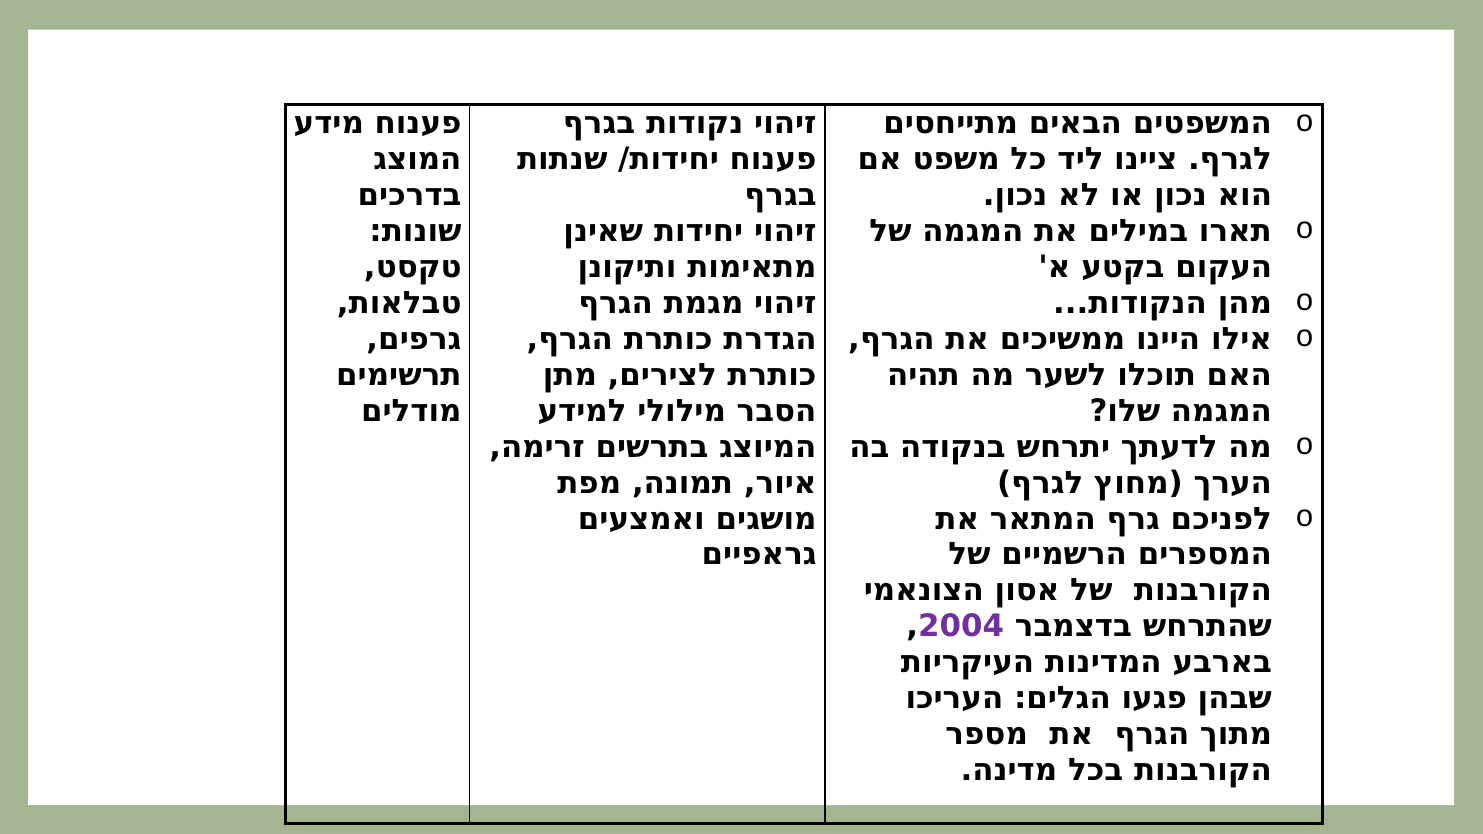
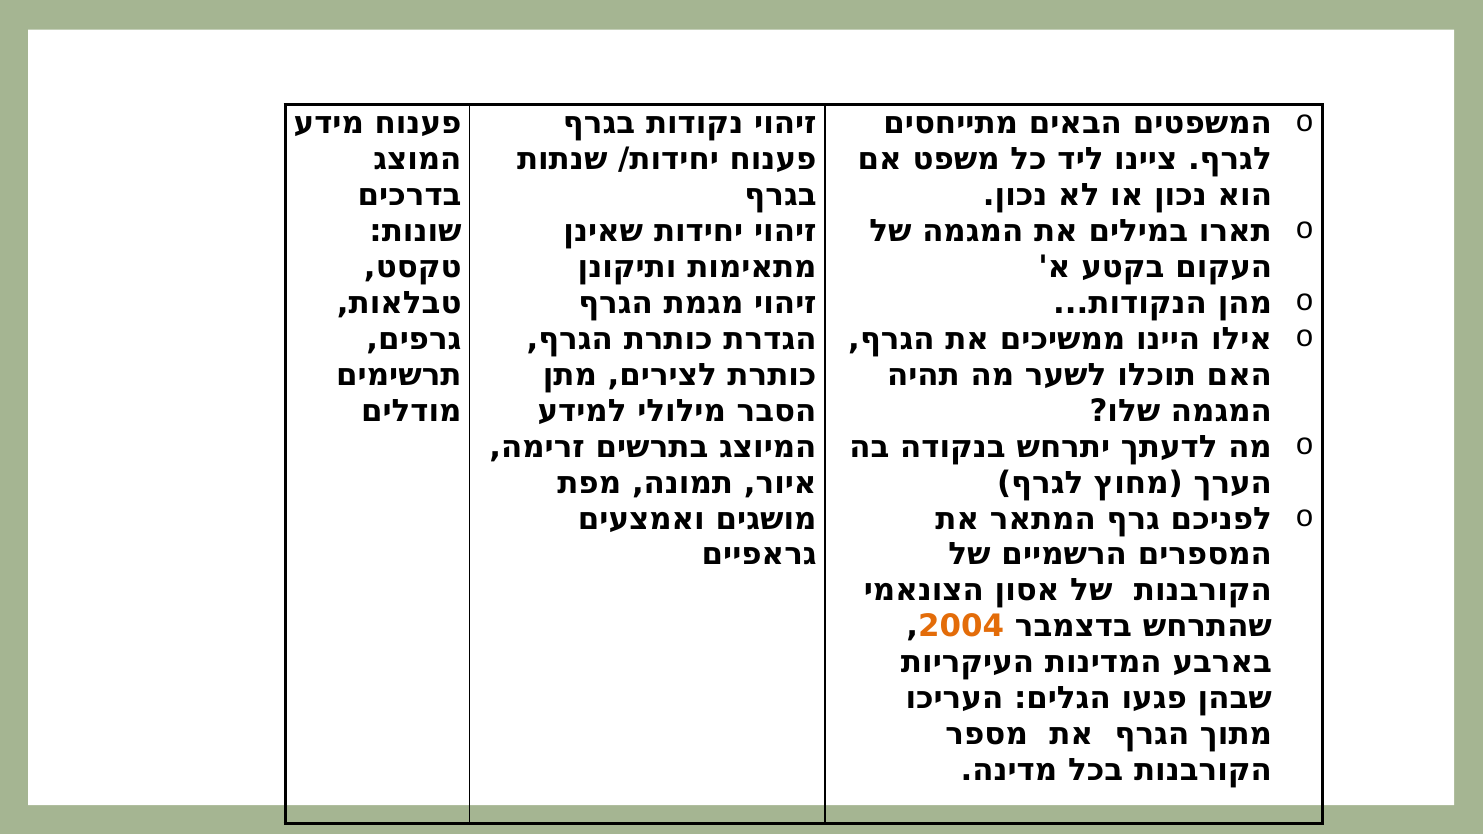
2004 colour: purple -> orange
